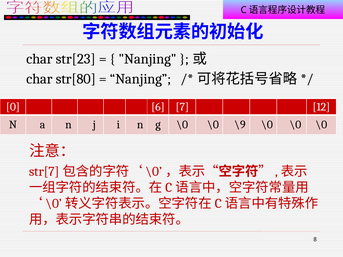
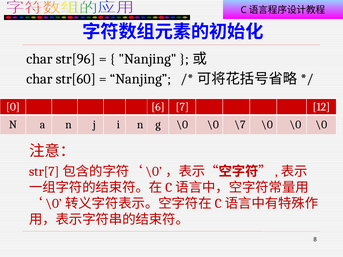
str[23: str[23 -> str[96
str[80: str[80 -> str[60
\9: \9 -> \7
